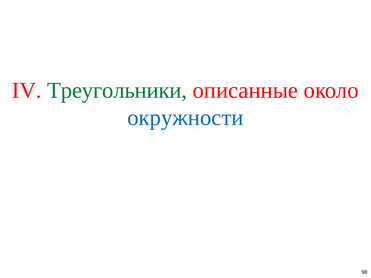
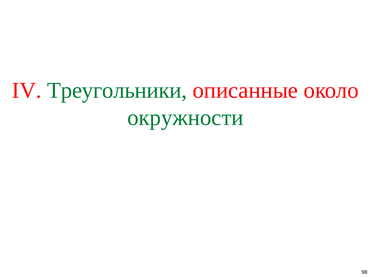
окружности colour: blue -> green
